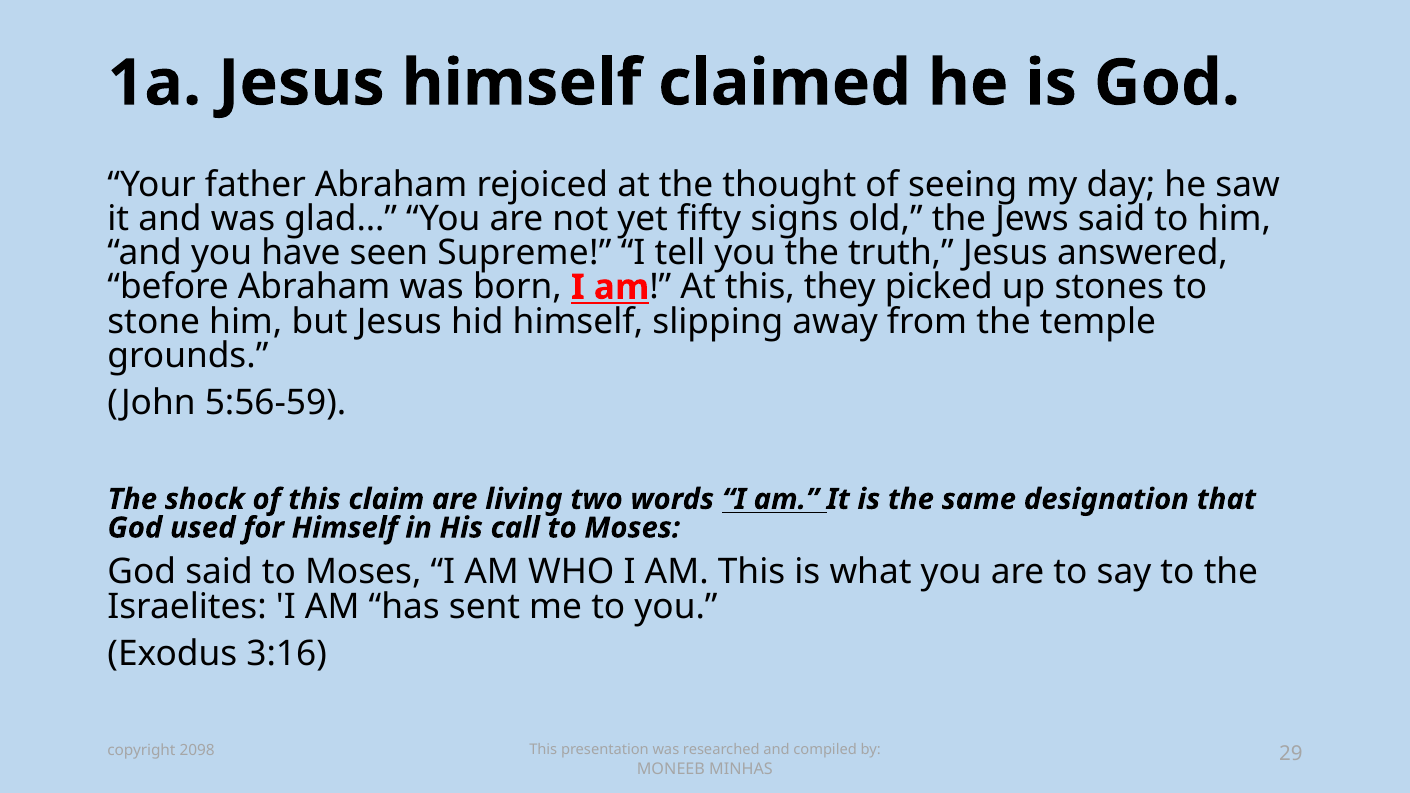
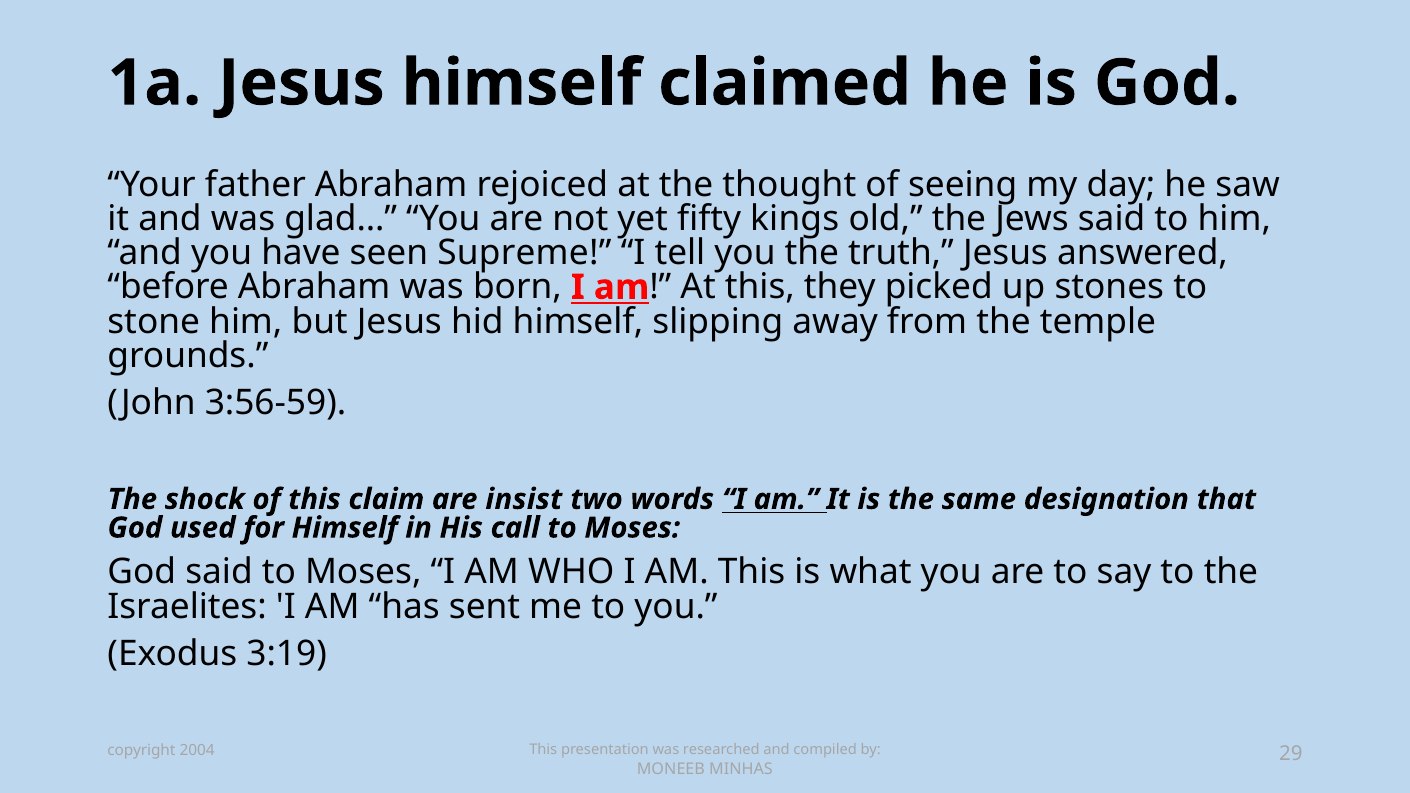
signs: signs -> kings
5:56-59: 5:56-59 -> 3:56-59
living: living -> insist
3:16: 3:16 -> 3:19
2098: 2098 -> 2004
